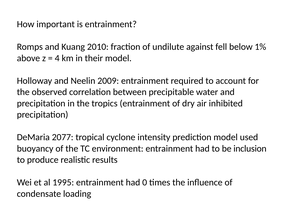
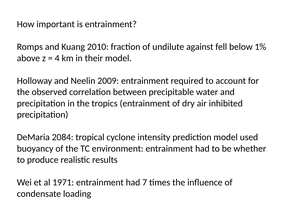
2077: 2077 -> 2084
inclusion: inclusion -> whether
1995: 1995 -> 1971
0: 0 -> 7
